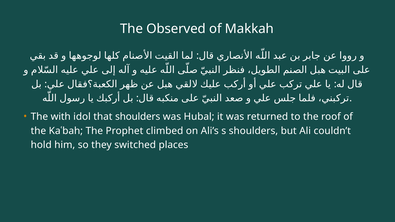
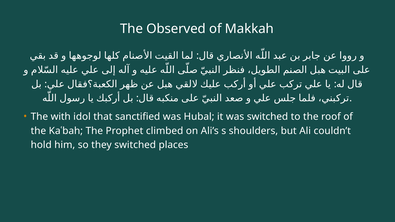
that shoulders: shoulders -> sanctified
was returned: returned -> switched
